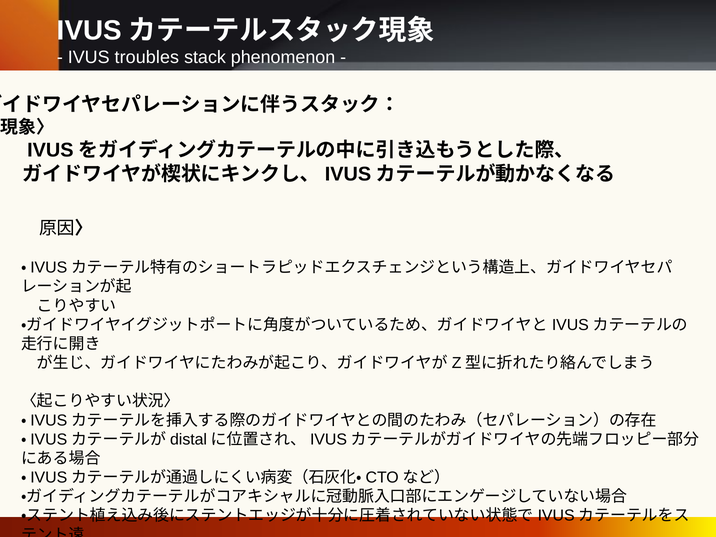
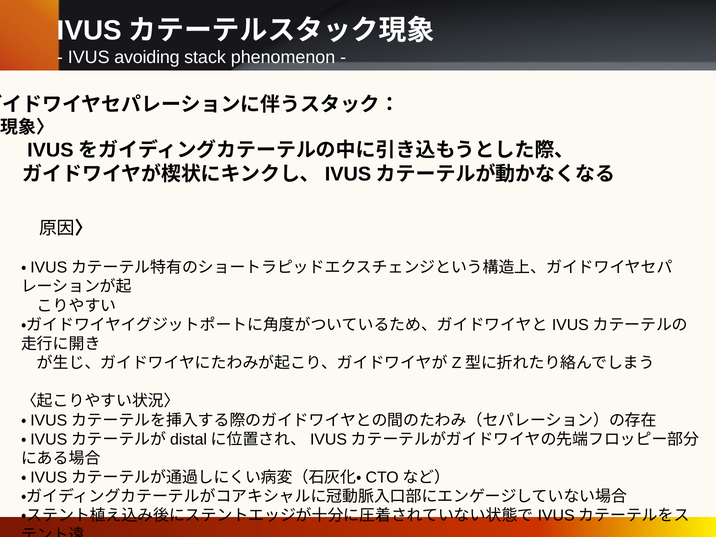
troubles: troubles -> avoiding
